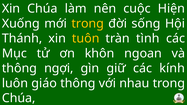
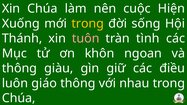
tuôn colour: yellow -> pink
ngợi: ngợi -> giàu
kính: kính -> điều
